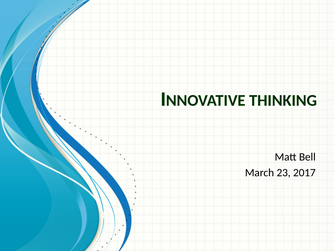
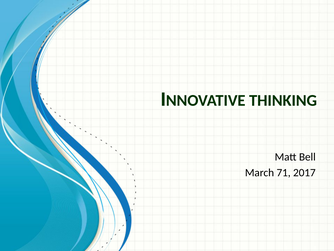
23: 23 -> 71
